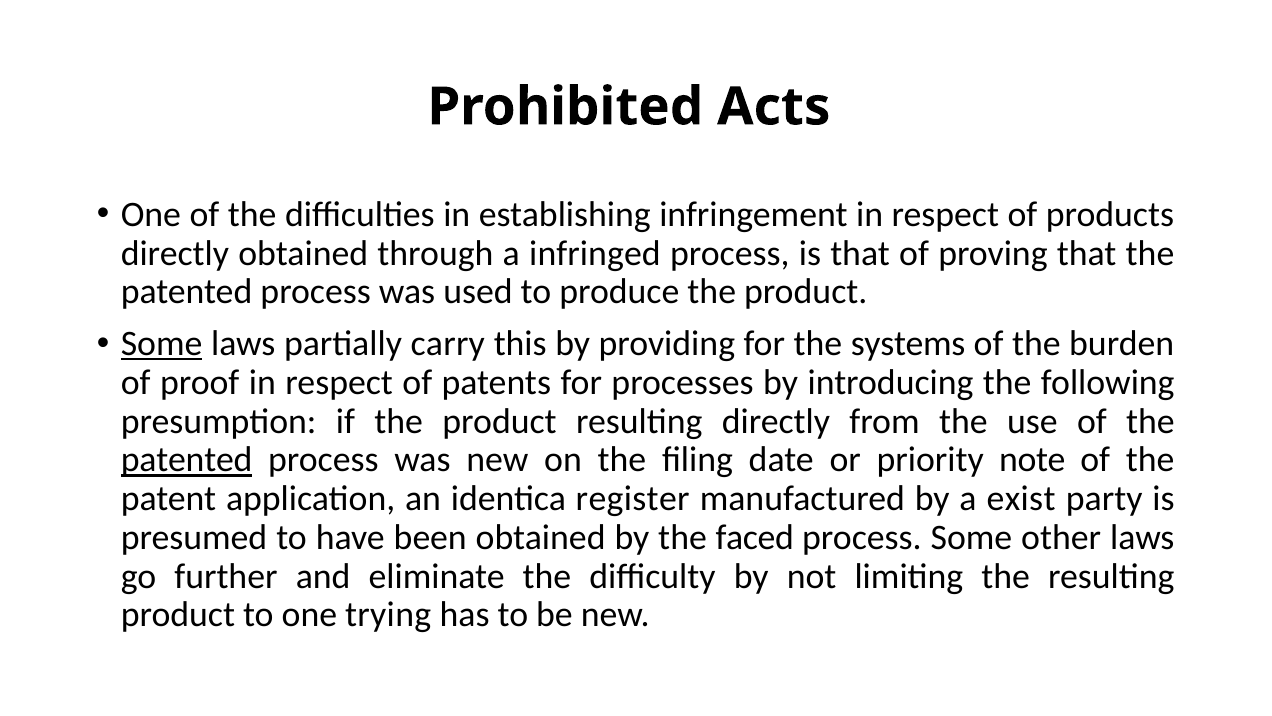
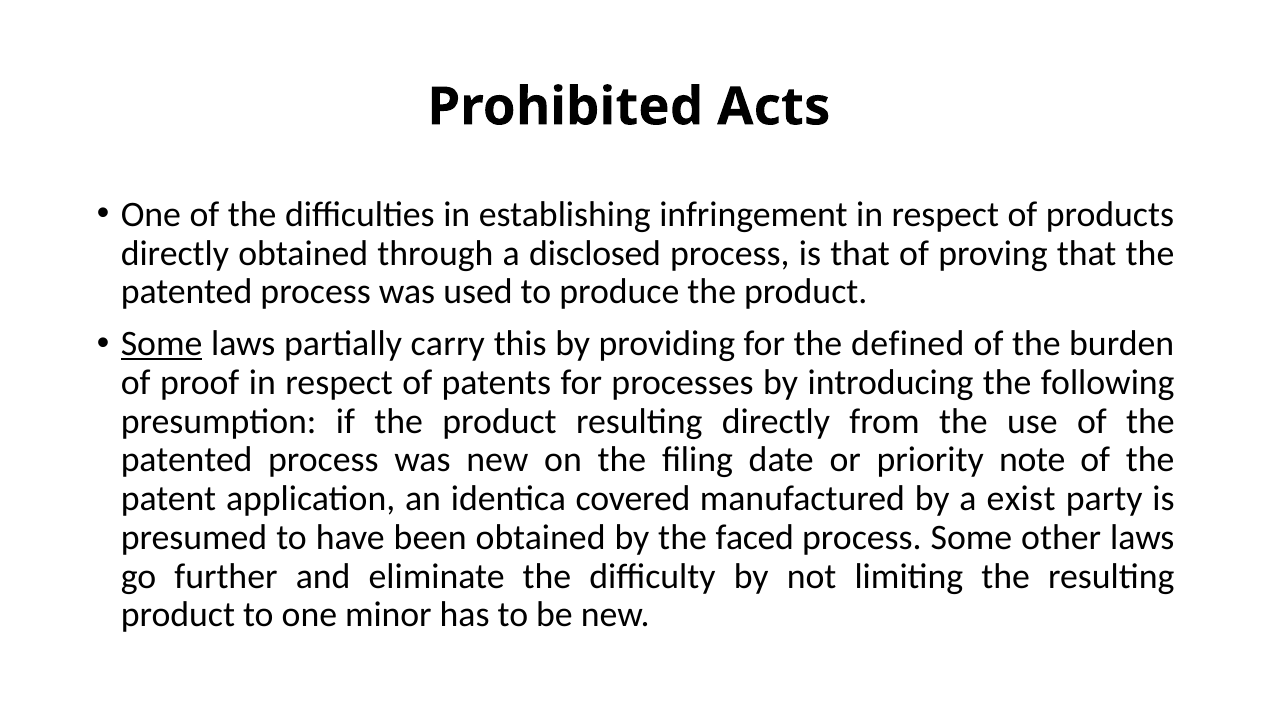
infringed: infringed -> disclosed
systems: systems -> defined
patented at (187, 460) underline: present -> none
register: register -> covered
trying: trying -> minor
